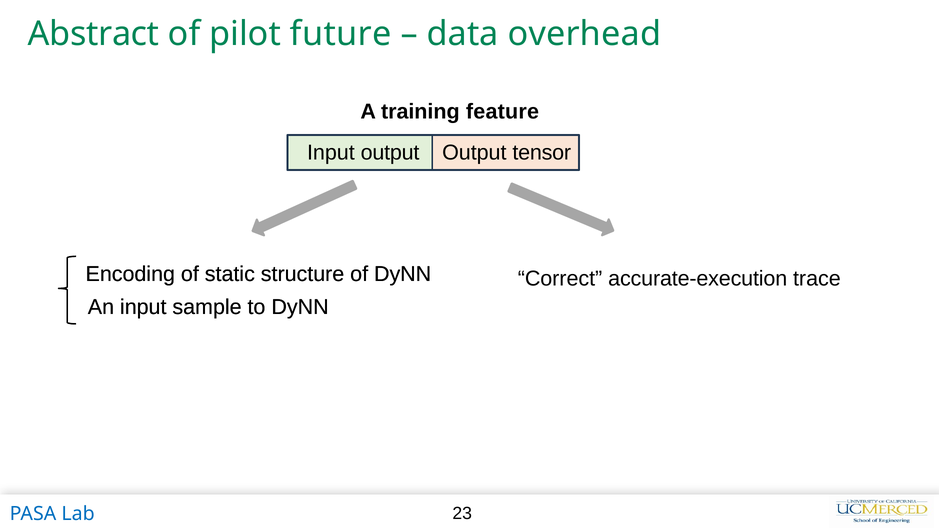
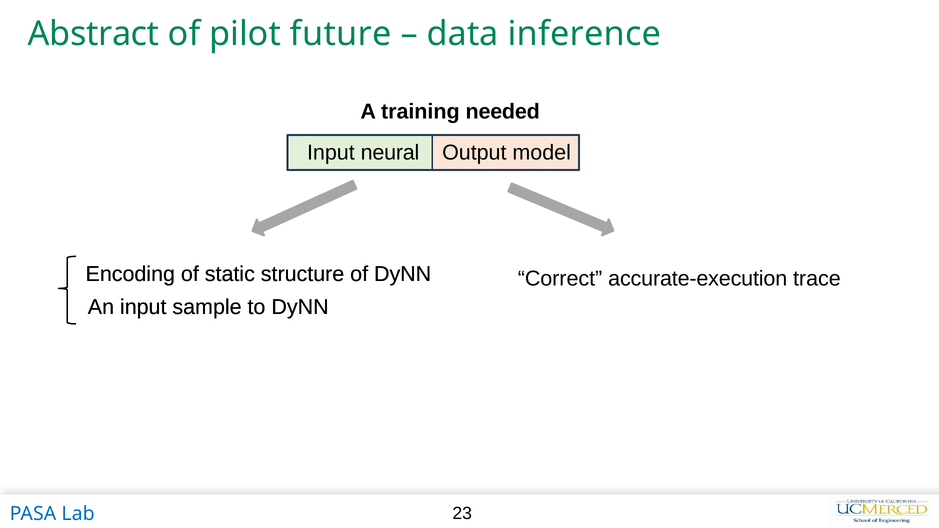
overhead: overhead -> inference
feature: feature -> needed
Input output: output -> neural
tensor: tensor -> model
